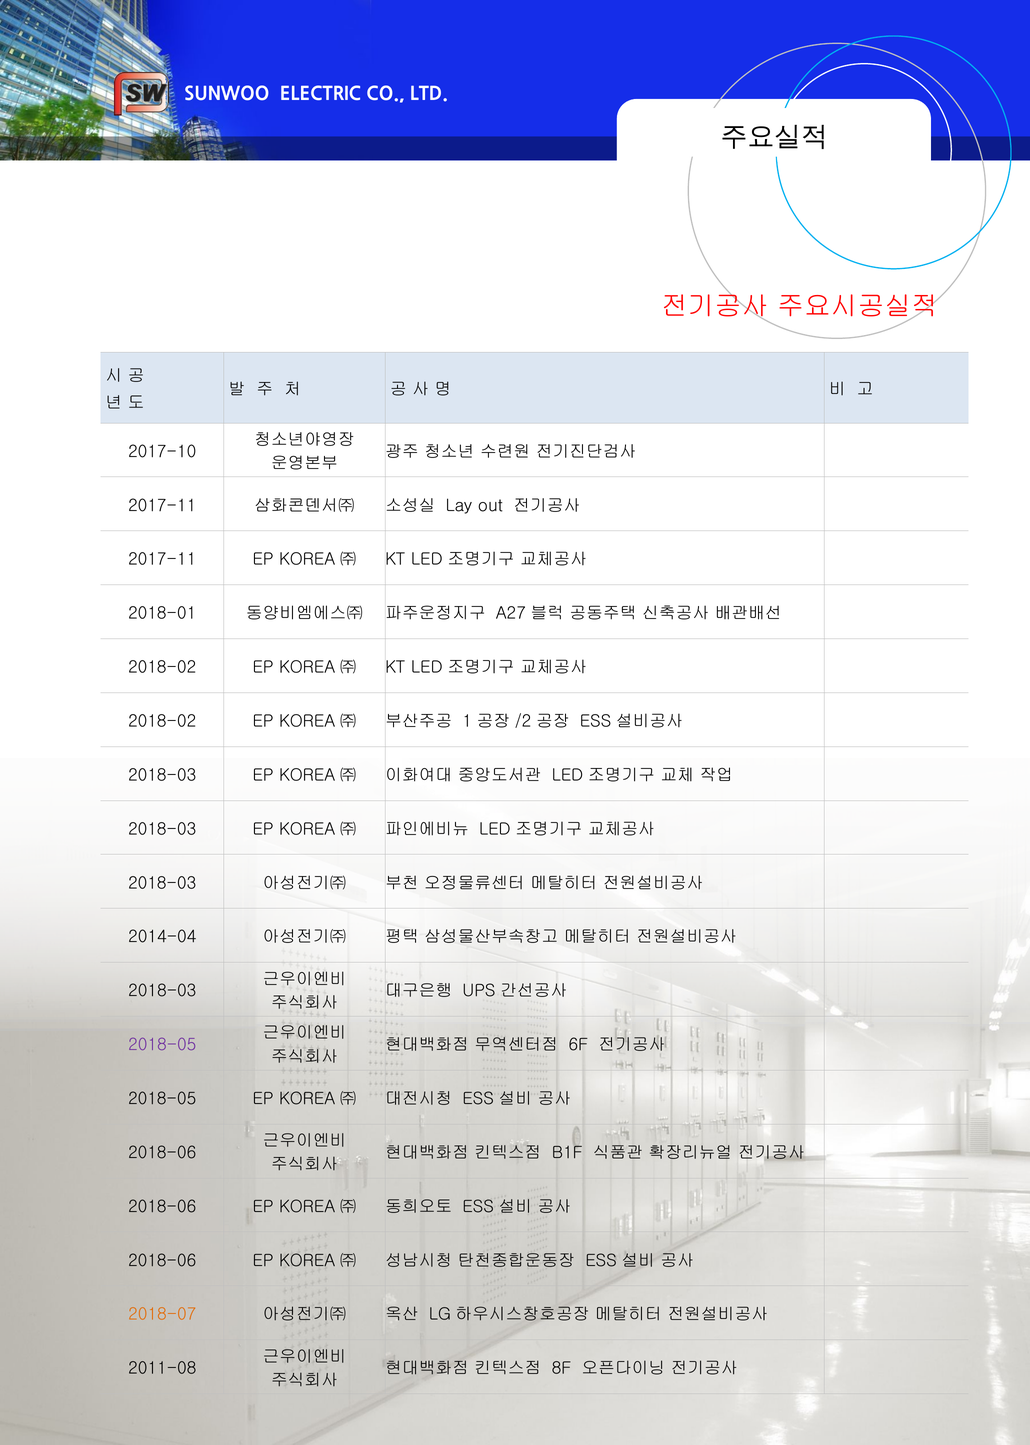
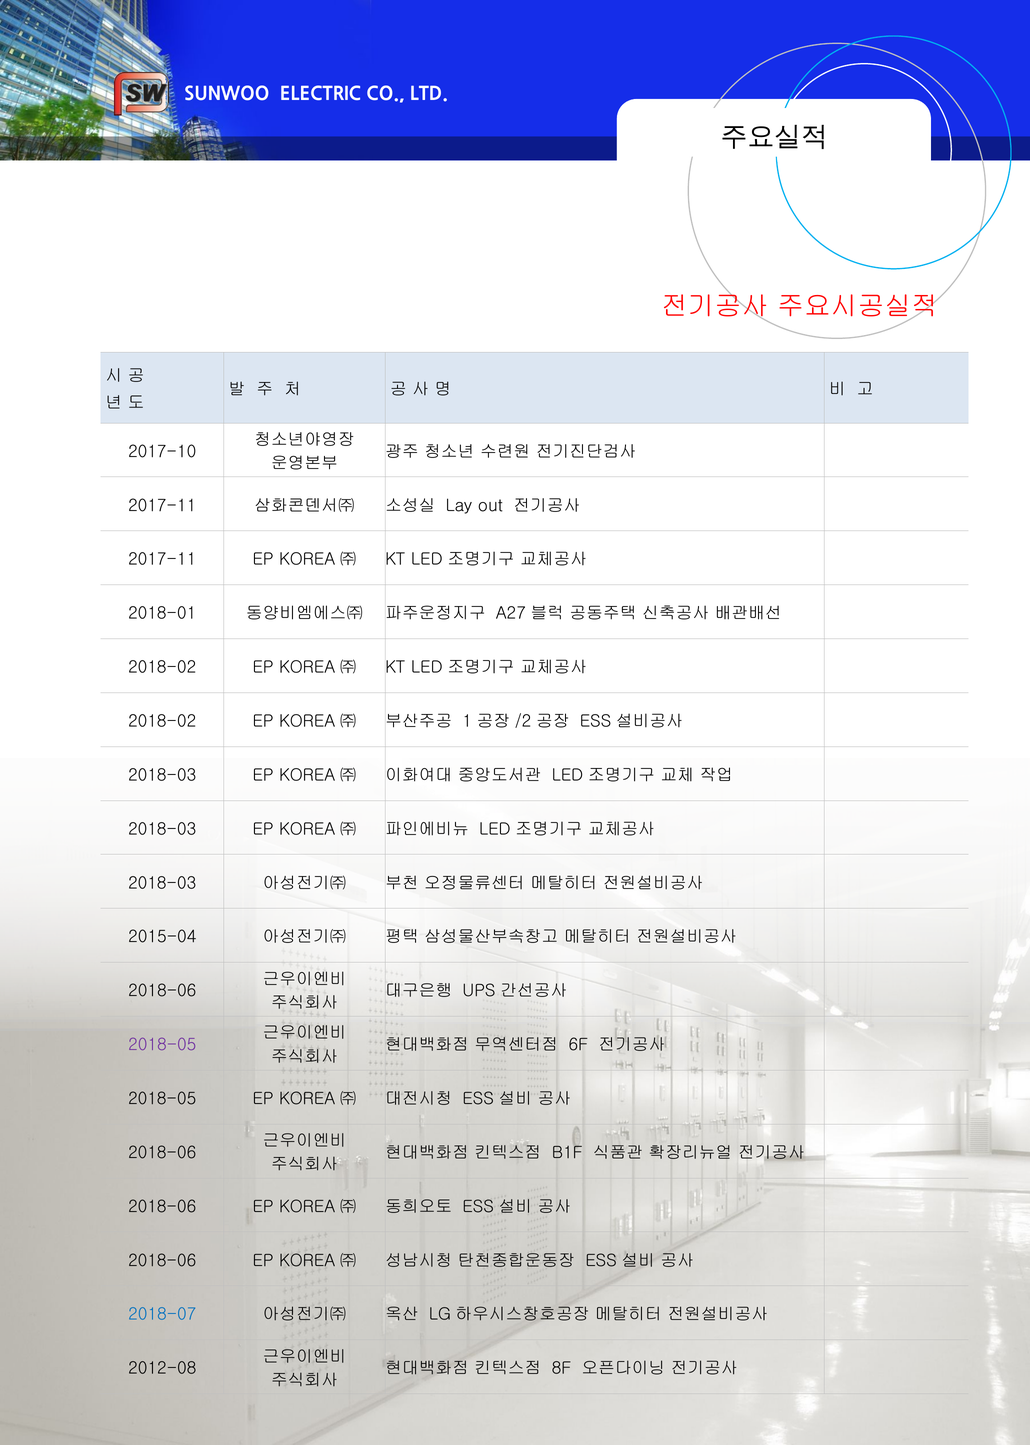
2014-04: 2014-04 -> 2015-04
2018-03 at (162, 991): 2018-03 -> 2018-06
2018-07 colour: orange -> blue
2011-08: 2011-08 -> 2012-08
